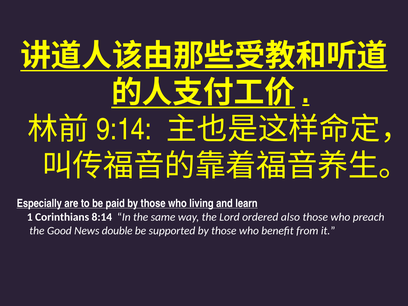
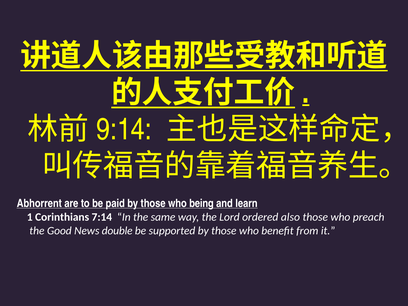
Especially: Especially -> Abhorrent
living: living -> being
8:14: 8:14 -> 7:14
